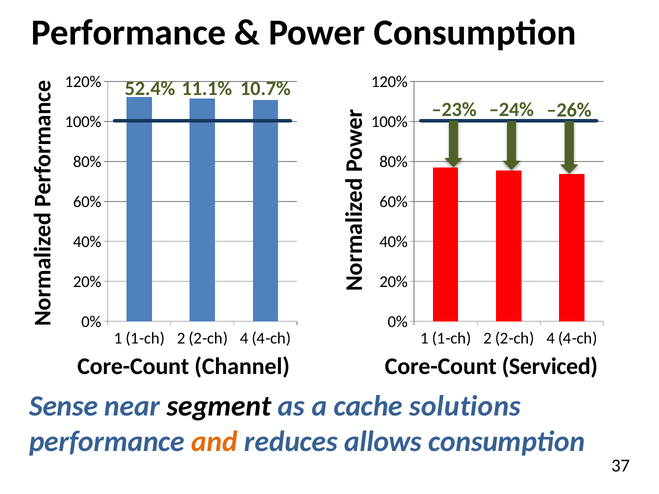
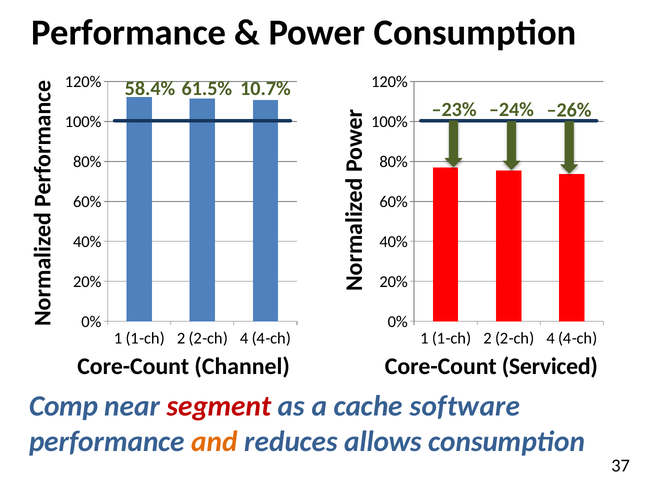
52.4%: 52.4% -> 58.4%
11.1%: 11.1% -> 61.5%
Sense: Sense -> Comp
segment colour: black -> red
solutions: solutions -> software
